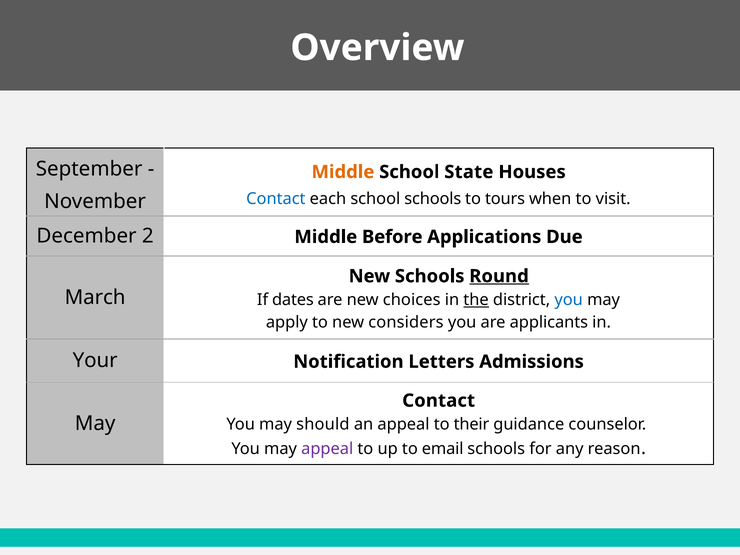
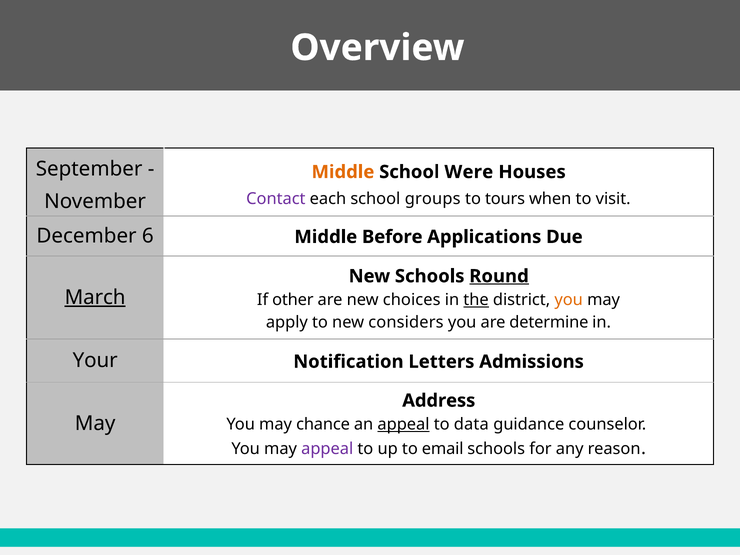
State: State -> Were
Contact at (276, 199) colour: blue -> purple
school schools: schools -> groups
2: 2 -> 6
March underline: none -> present
dates: dates -> other
you at (569, 300) colour: blue -> orange
applicants: applicants -> determine
Contact at (439, 401): Contact -> Address
should: should -> chance
appeal at (404, 424) underline: none -> present
their: their -> data
